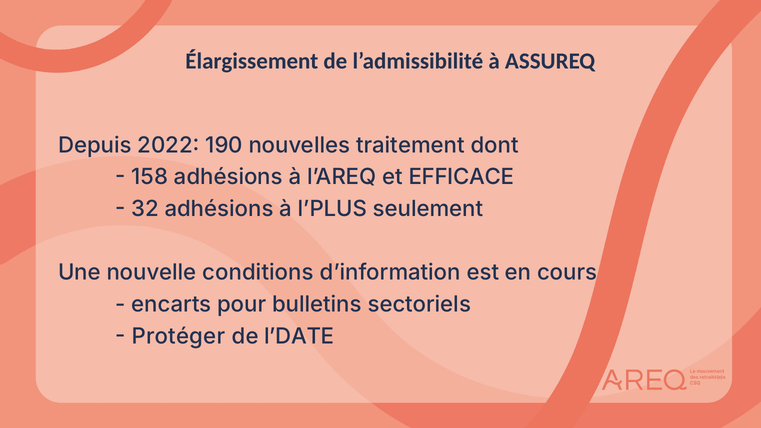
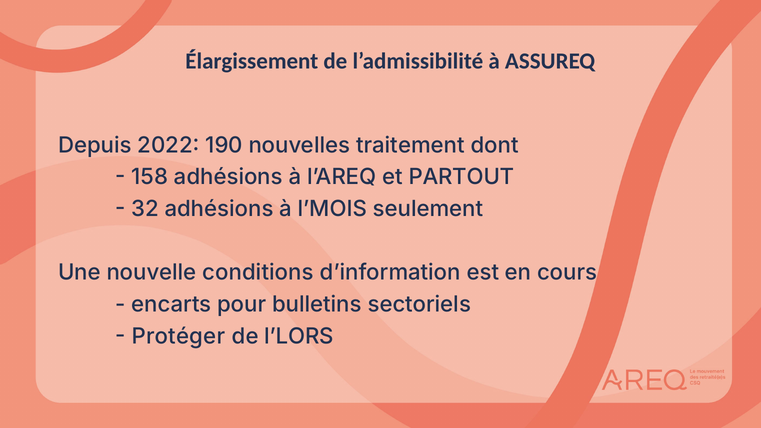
EFFICACE: EFFICACE -> PARTOUT
l’PLUS: l’PLUS -> l’MOIS
l’DATE: l’DATE -> l’LORS
